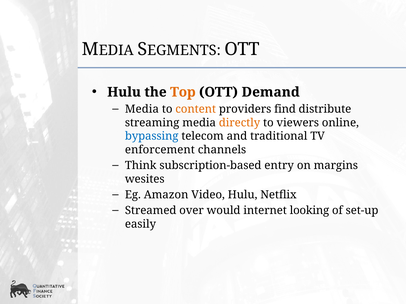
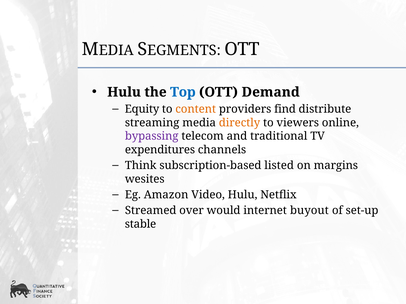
Top colour: orange -> blue
Media at (142, 109): Media -> Equity
bypassing colour: blue -> purple
enforcement: enforcement -> expenditures
entry: entry -> listed
looking: looking -> buyout
easily: easily -> stable
